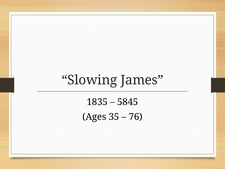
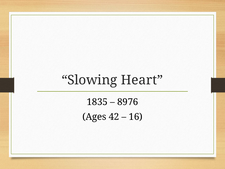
James: James -> Heart
5845: 5845 -> 8976
35: 35 -> 42
76: 76 -> 16
